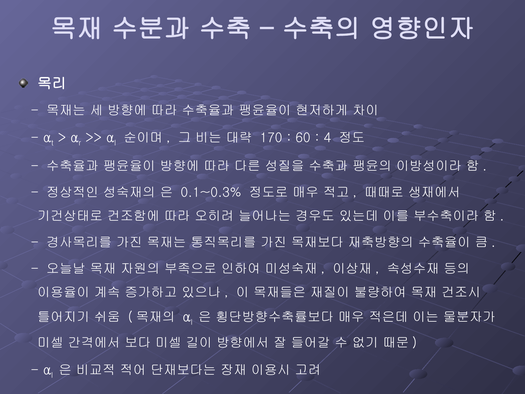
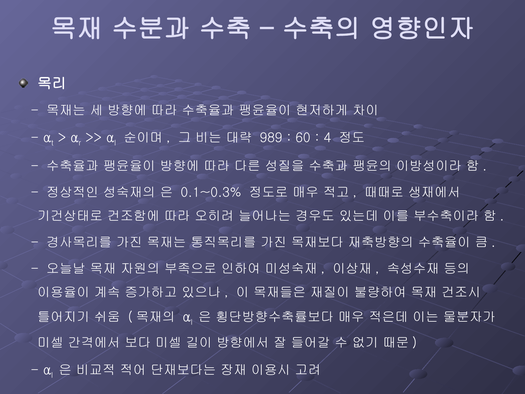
170: 170 -> 989
